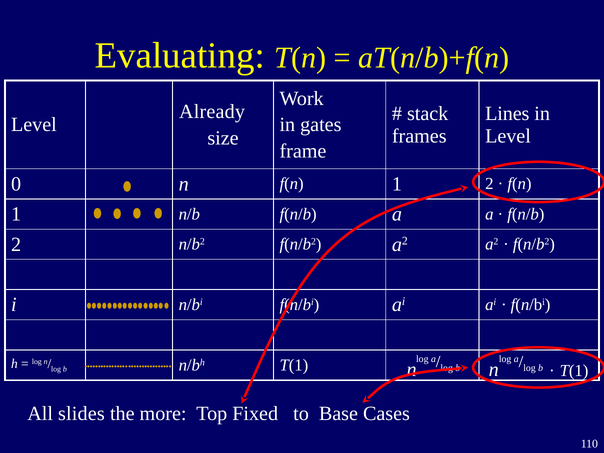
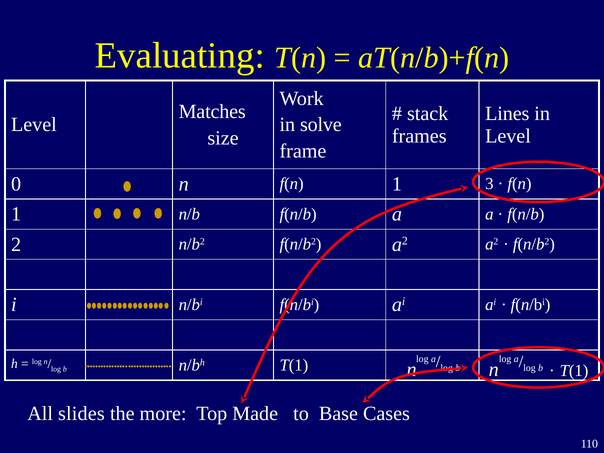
Already: Already -> Matches
gates: gates -> solve
2 at (489, 184): 2 -> 3
Fixed: Fixed -> Made
